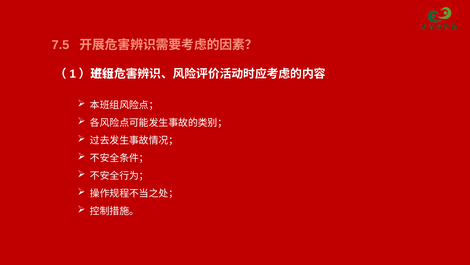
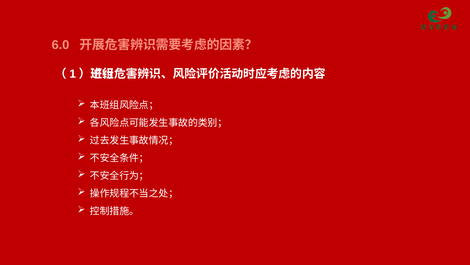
7.5: 7.5 -> 6.0
